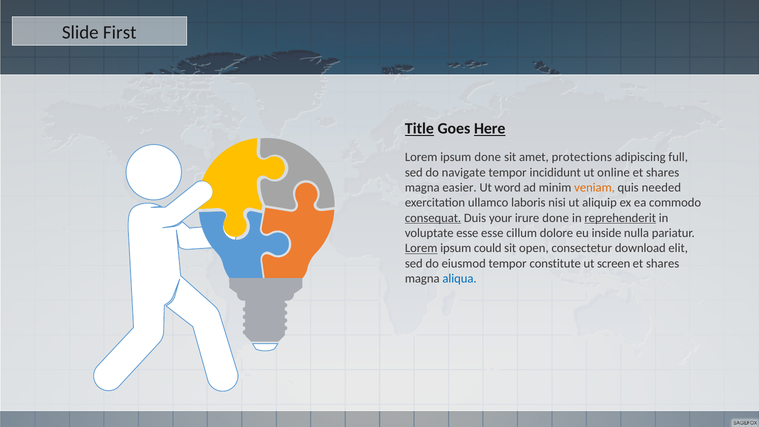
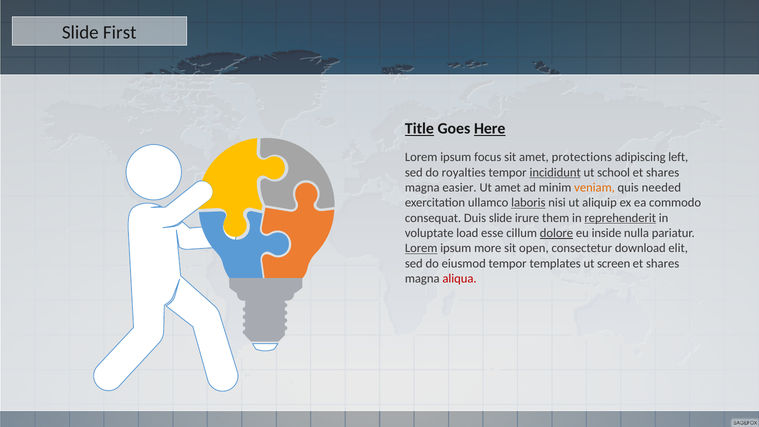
ipsum done: done -> focus
full: full -> left
navigate: navigate -> royalties
incididunt underline: none -> present
online: online -> school
Ut word: word -> amet
laboris underline: none -> present
consequat underline: present -> none
Duis your: your -> slide
irure done: done -> them
voluptate esse: esse -> load
dolore underline: none -> present
could: could -> more
constitute: constitute -> templates
aliqua colour: blue -> red
